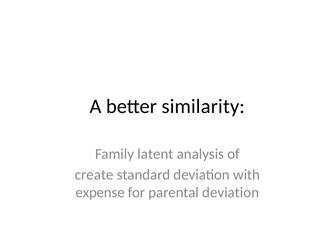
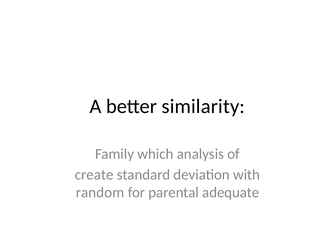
latent: latent -> which
expense: expense -> random
parental deviation: deviation -> adequate
